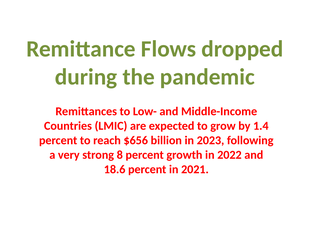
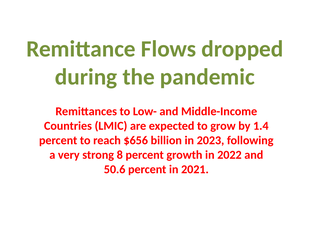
18.6: 18.6 -> 50.6
